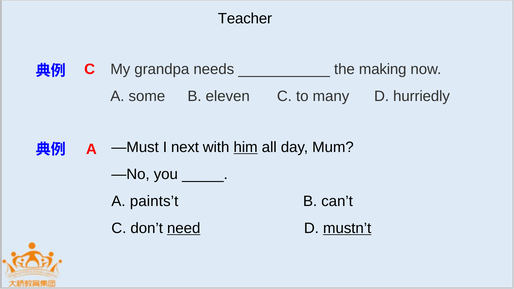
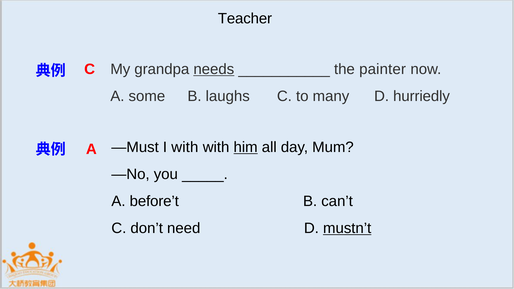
needs underline: none -> present
making: making -> painter
eleven: eleven -> laughs
I next: next -> with
paints’t: paints’t -> before’t
need underline: present -> none
